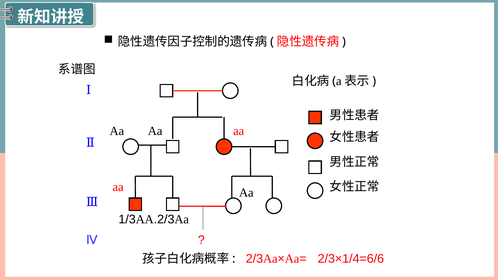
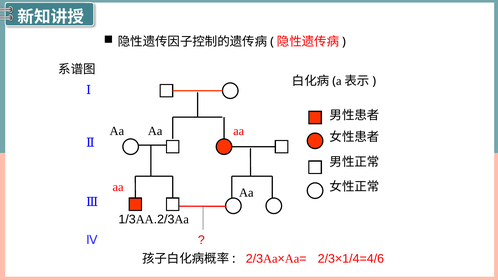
2/3×1/4=6/6: 2/3×1/4=6/6 -> 2/3×1/4=4/6
